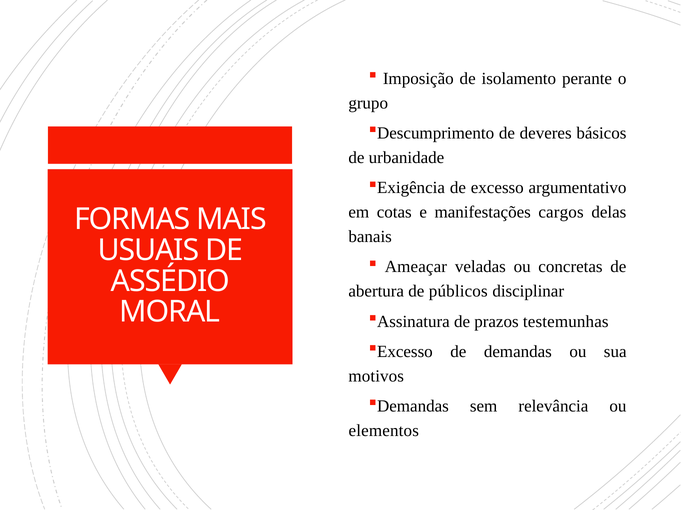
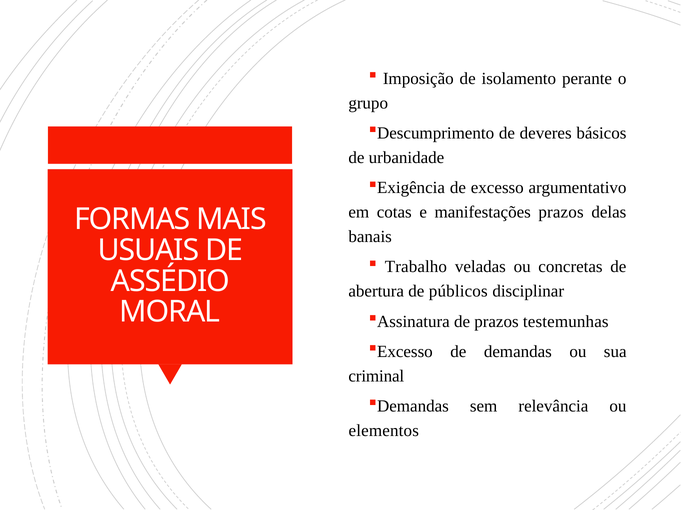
manifestações cargos: cargos -> prazos
Ameaçar: Ameaçar -> Trabalho
motivos: motivos -> criminal
